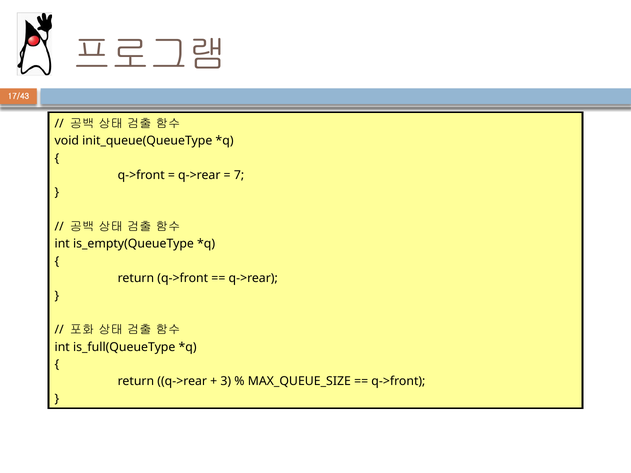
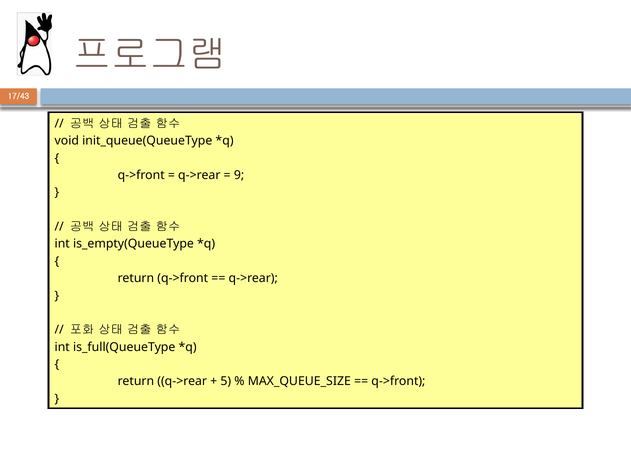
7: 7 -> 9
3: 3 -> 5
